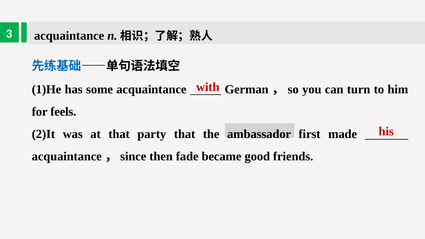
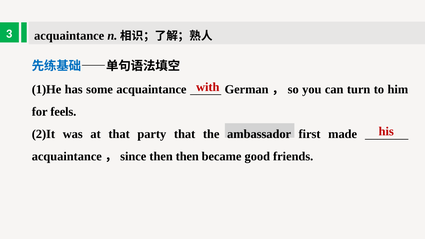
then fade: fade -> then
